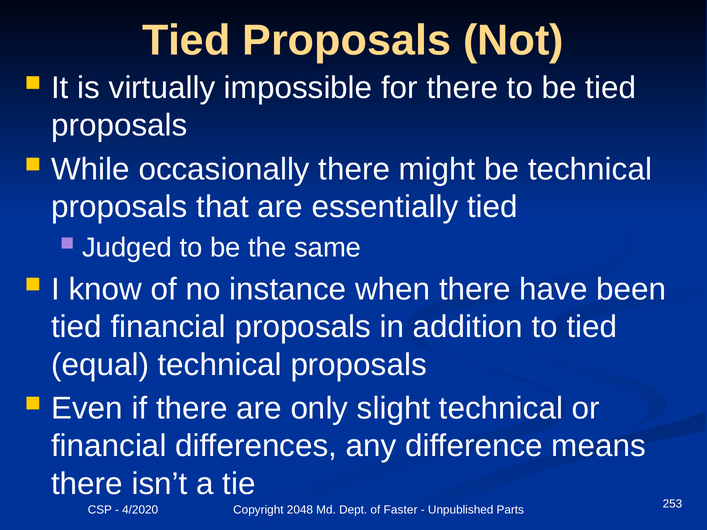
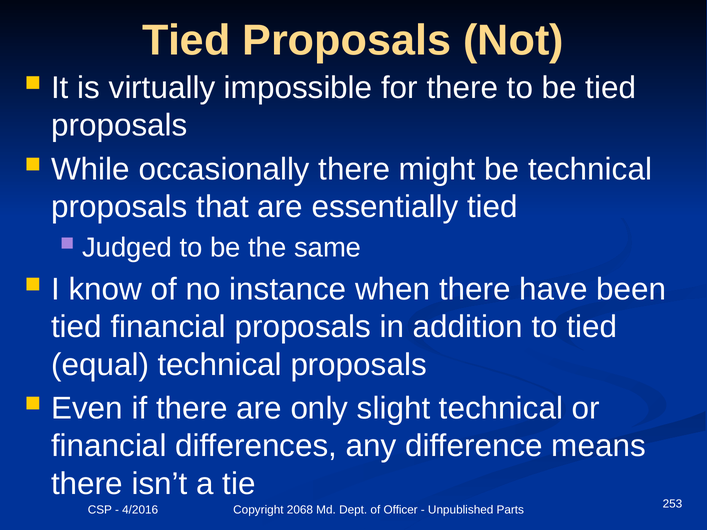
4/2020: 4/2020 -> 4/2016
2048: 2048 -> 2068
Faster: Faster -> Officer
